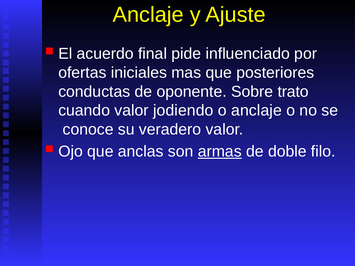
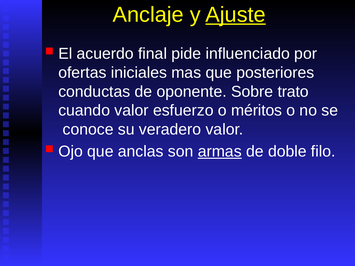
Ajuste underline: none -> present
jodiendo: jodiendo -> esfuerzo
o anclaje: anclaje -> méritos
